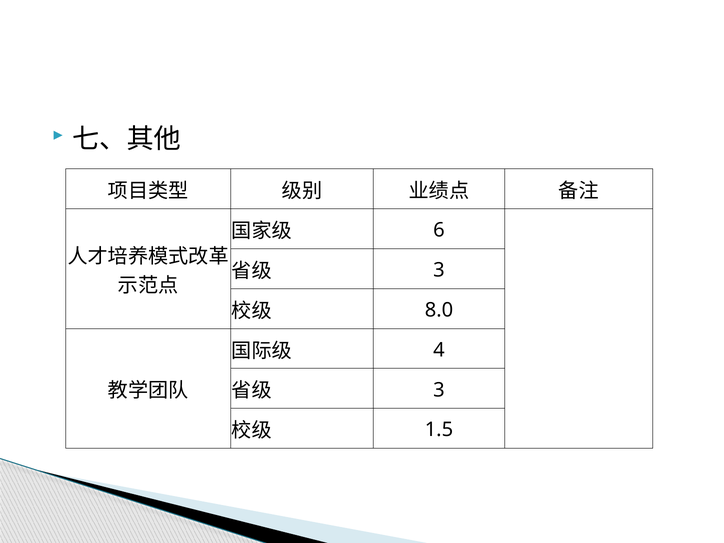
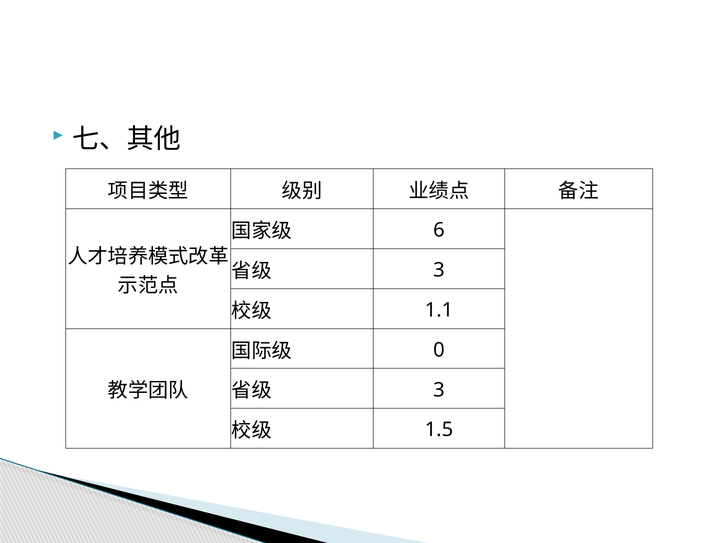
8.0: 8.0 -> 1.1
4: 4 -> 0
